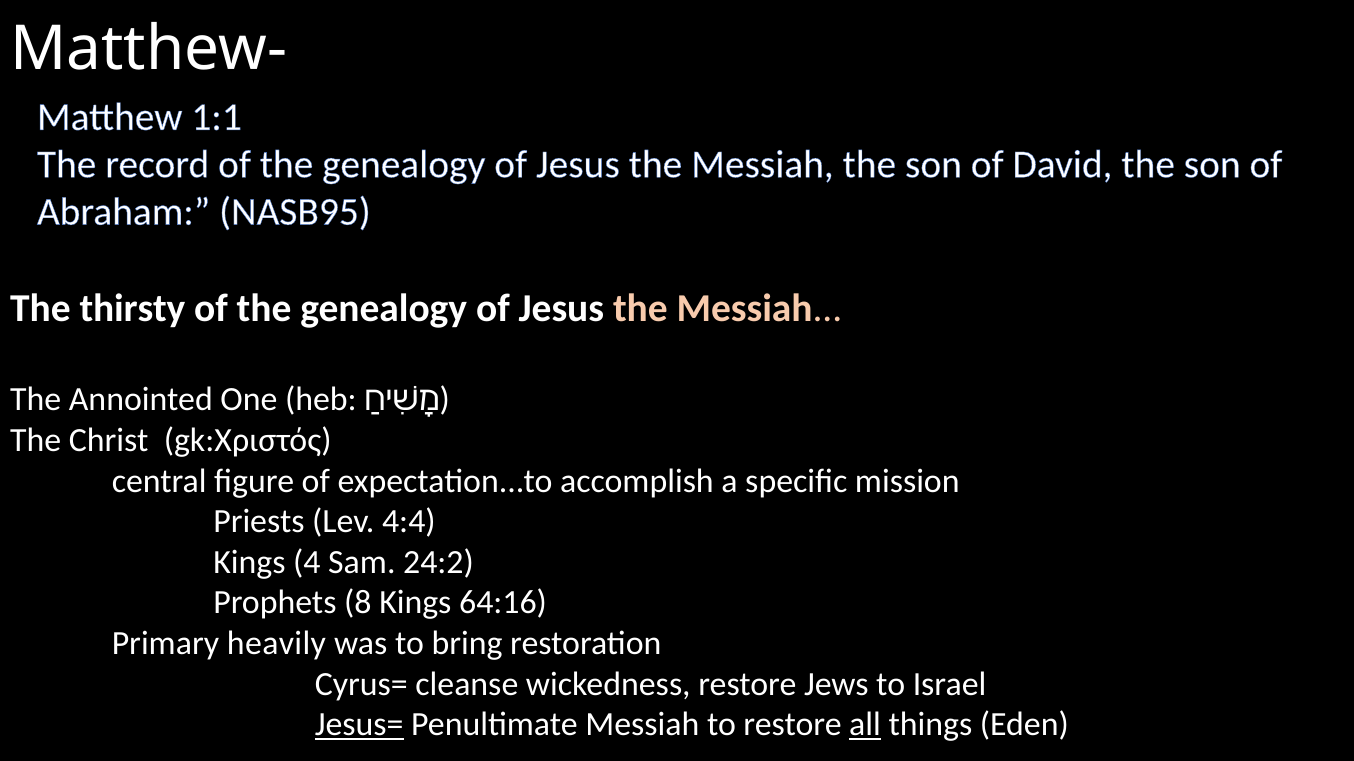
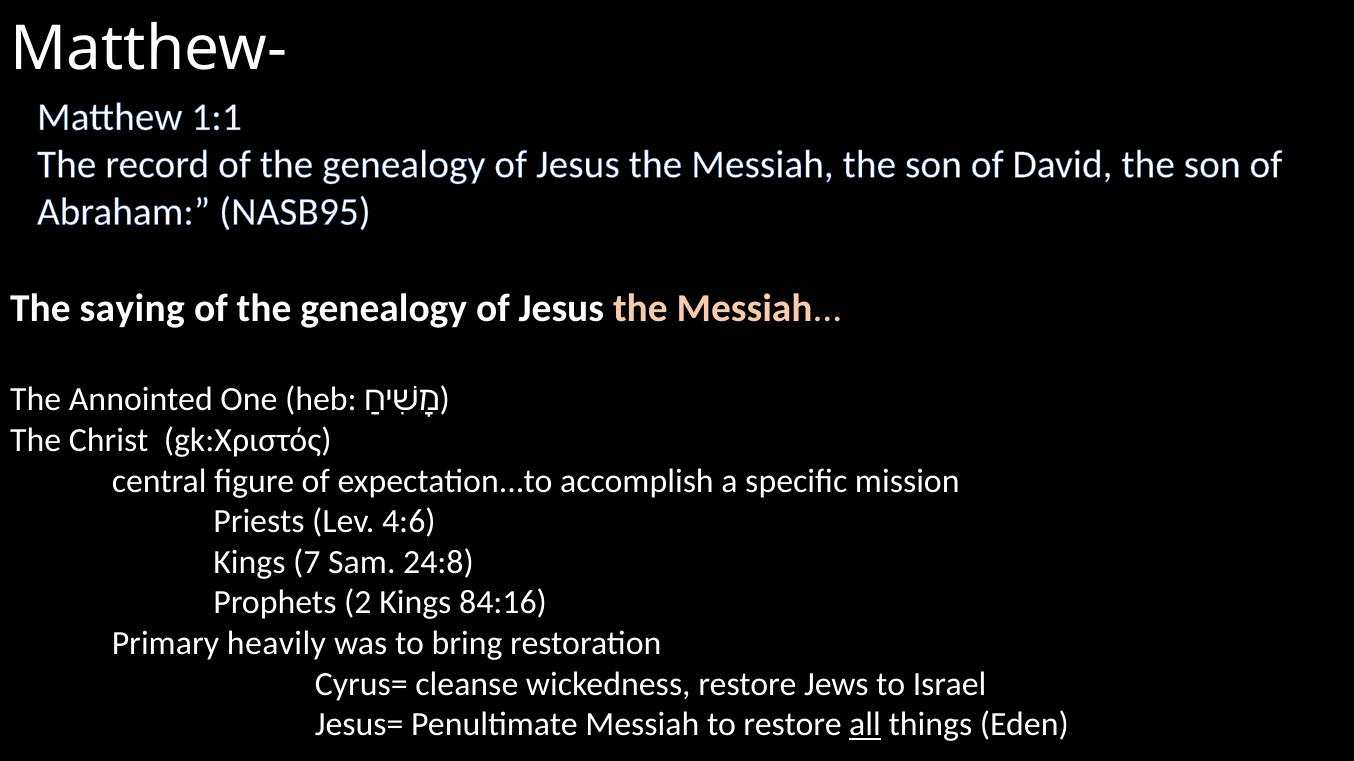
thirsty: thirsty -> saying
4:4: 4:4 -> 4:6
4: 4 -> 7
24:2: 24:2 -> 24:8
8: 8 -> 2
64:16: 64:16 -> 84:16
Jesus= underline: present -> none
